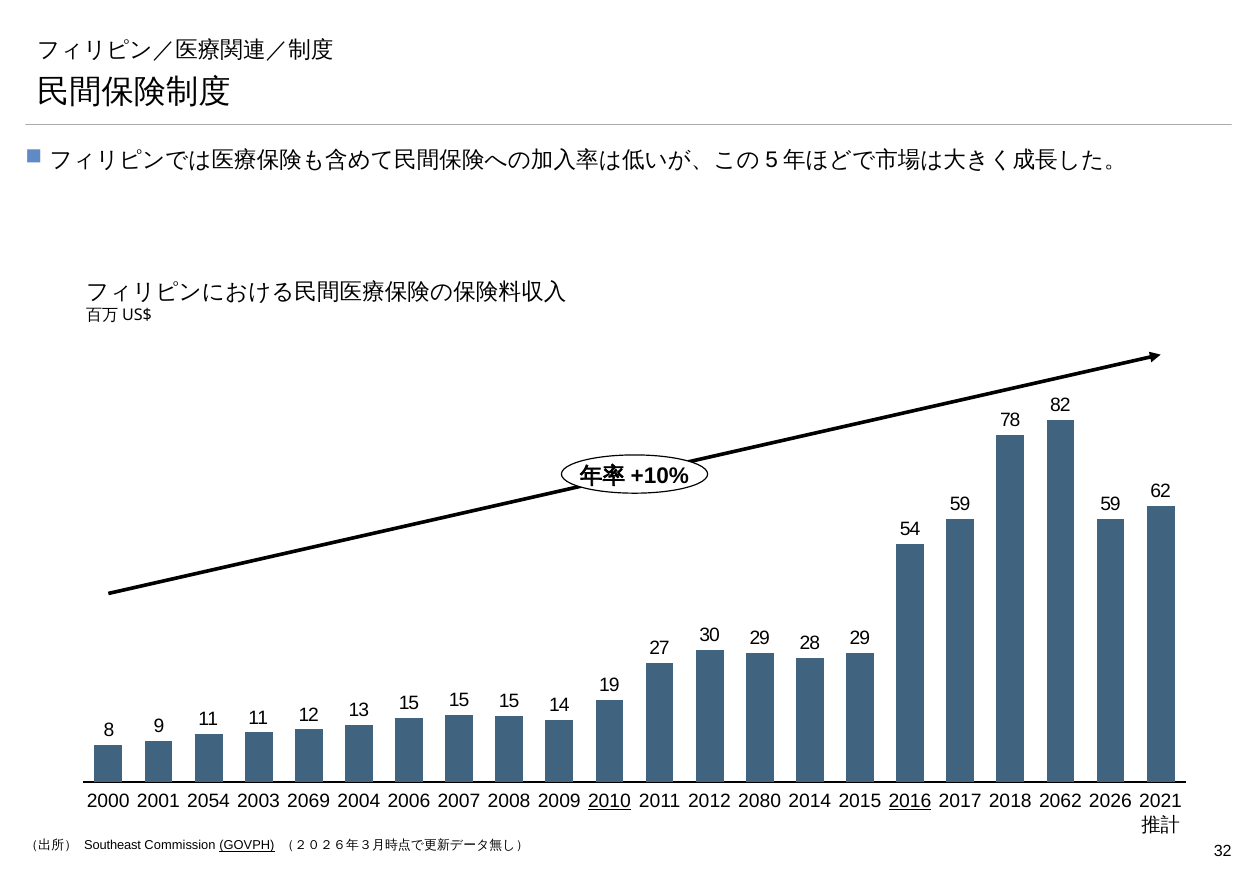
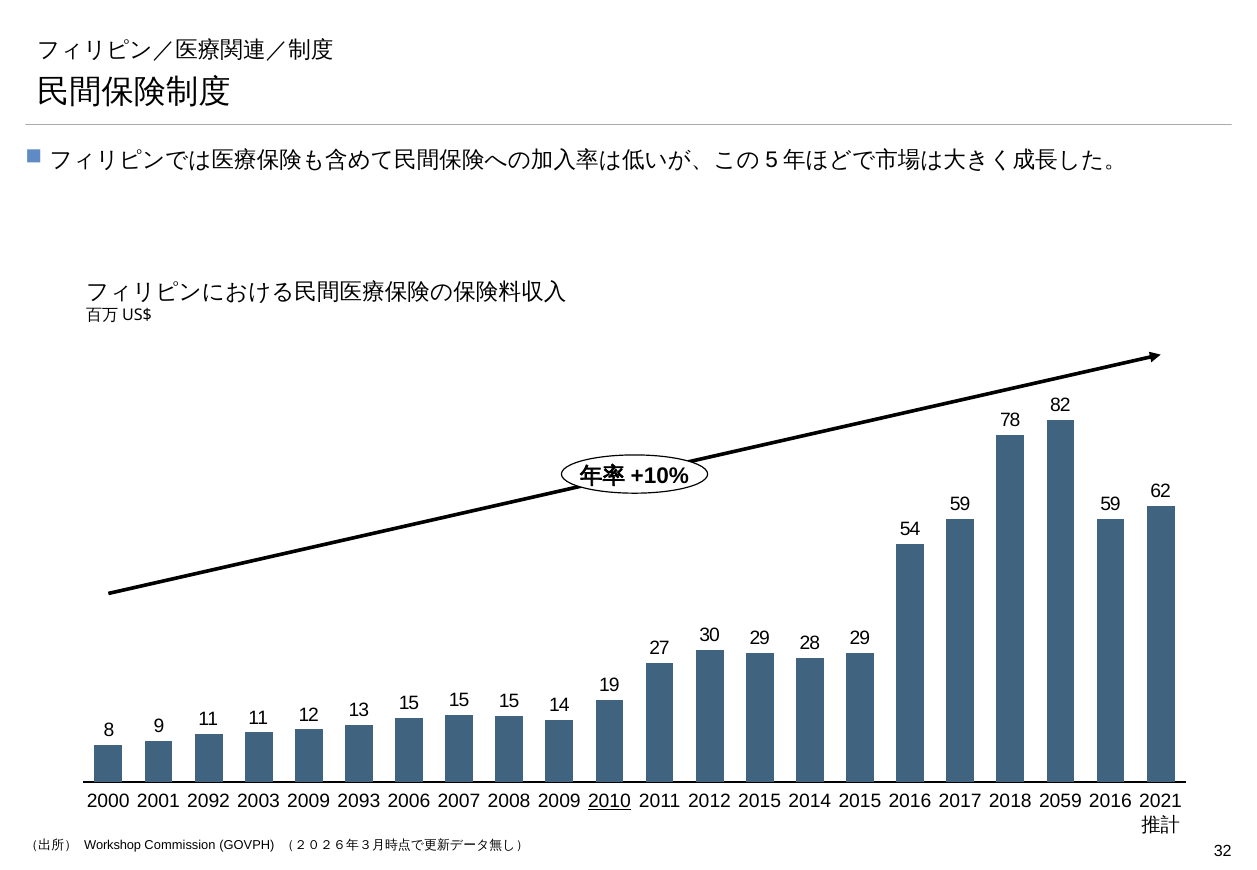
2054: 2054 -> 2092
2003 2069: 2069 -> 2009
2004: 2004 -> 2093
2012 2080: 2080 -> 2015
2016 at (910, 802) underline: present -> none
2062: 2062 -> 2059
2018 2026: 2026 -> 2016
Southeast: Southeast -> Workshop
GOVPH underline: present -> none
